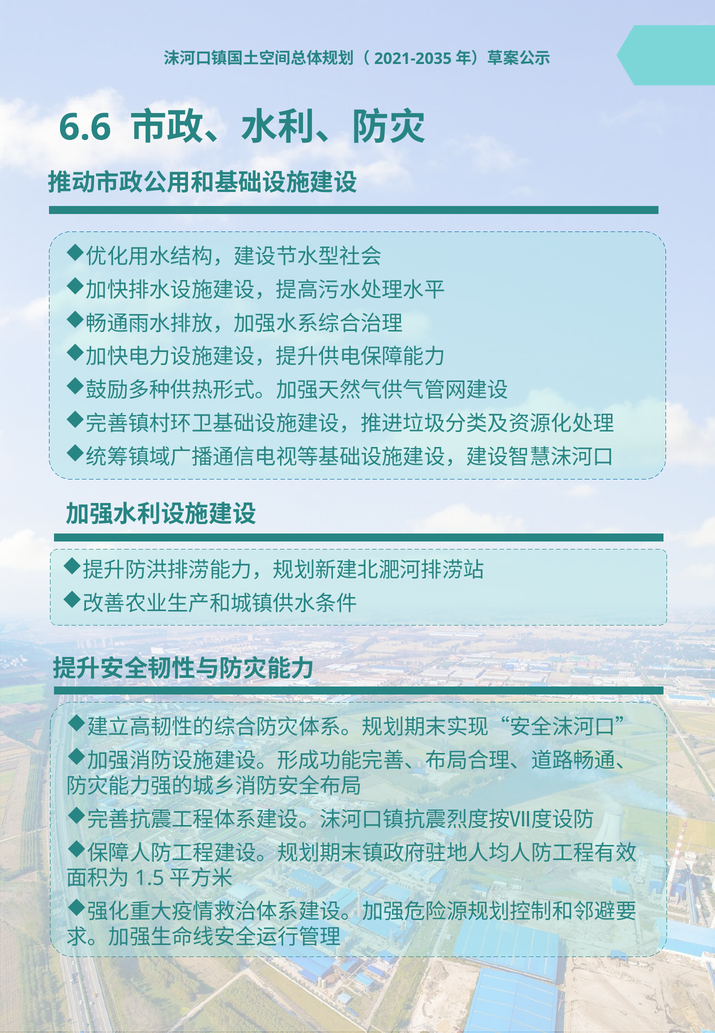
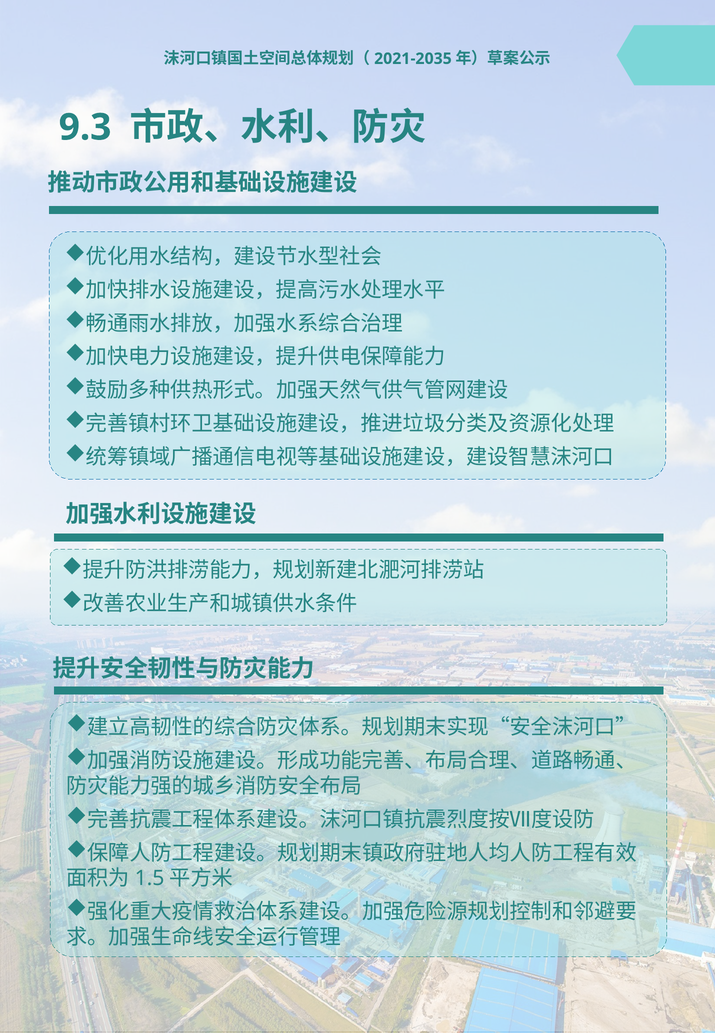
6.6: 6.6 -> 9.3
